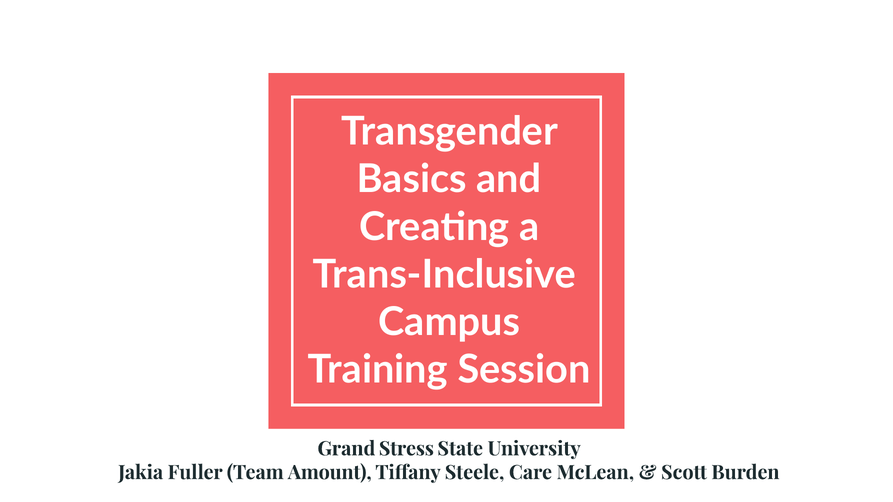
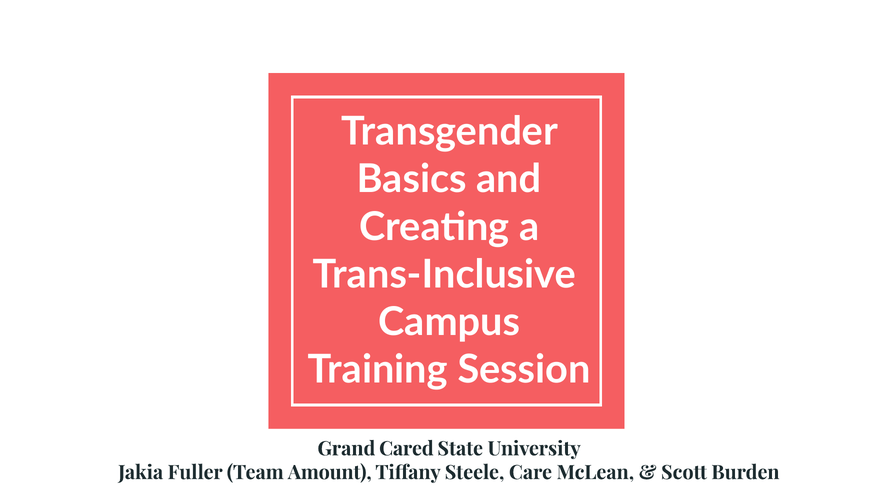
Stress: Stress -> Cared
